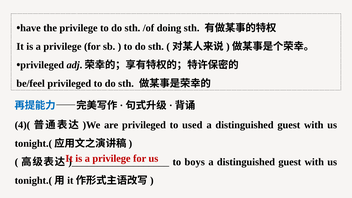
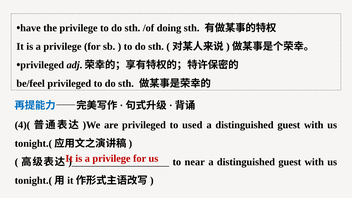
boys: boys -> near
